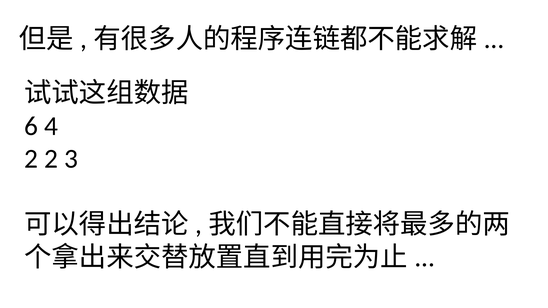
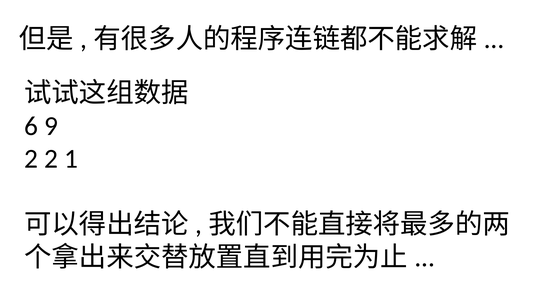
4: 4 -> 9
3: 3 -> 1
